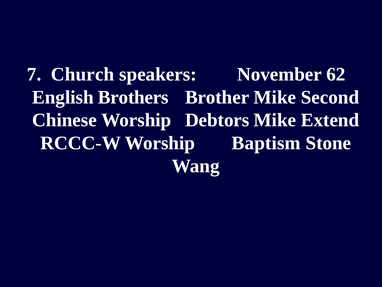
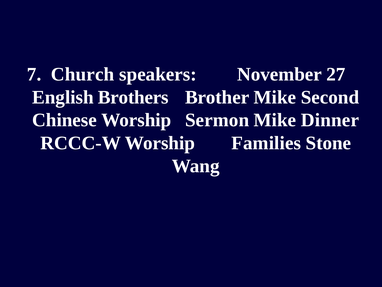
62: 62 -> 27
Debtors: Debtors -> Sermon
Extend: Extend -> Dinner
Baptism: Baptism -> Families
